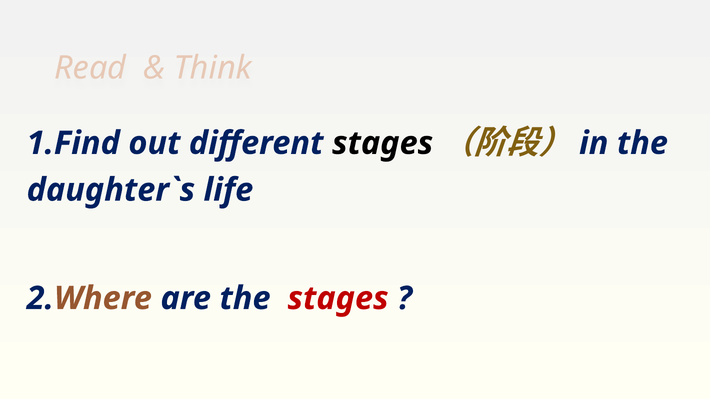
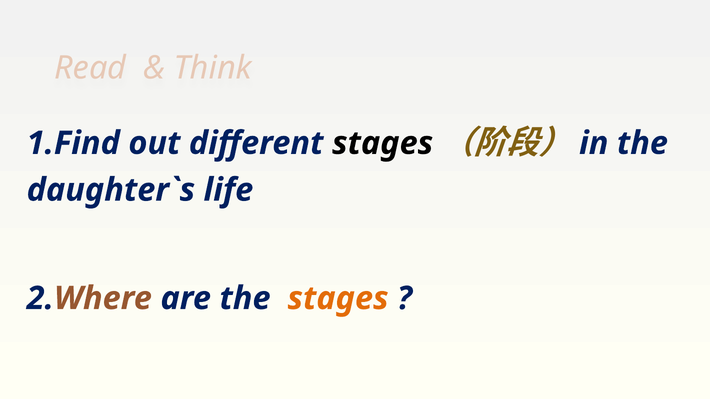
stages at (338, 299) colour: red -> orange
